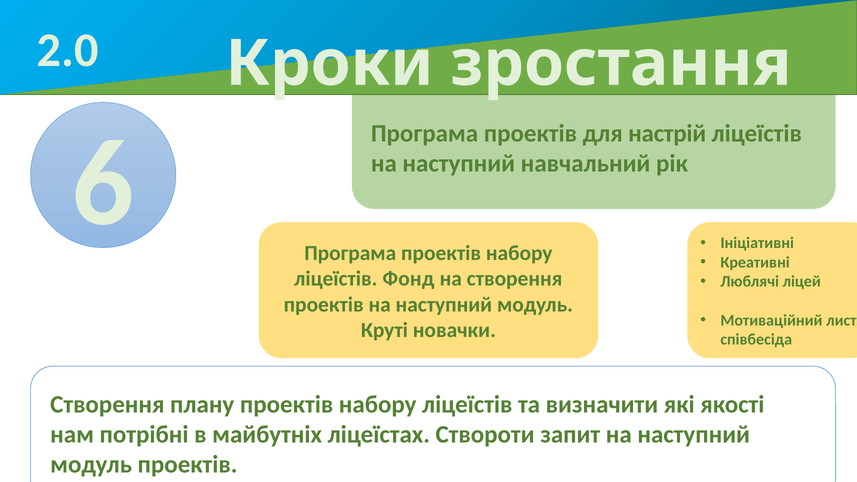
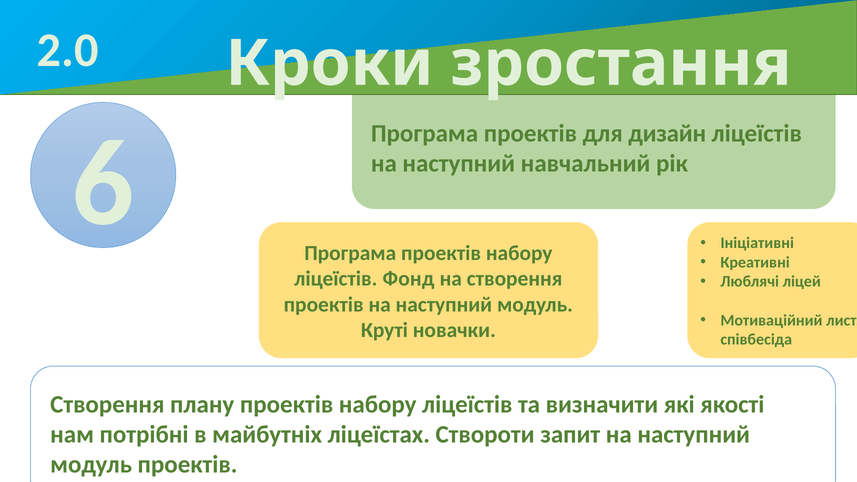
настрій: настрій -> дизайн
